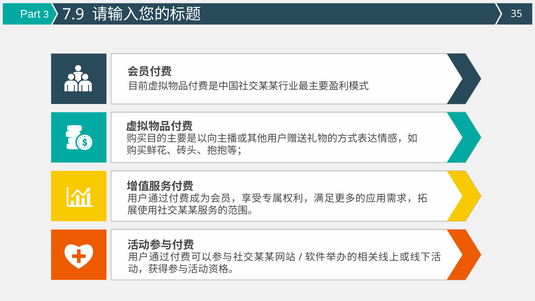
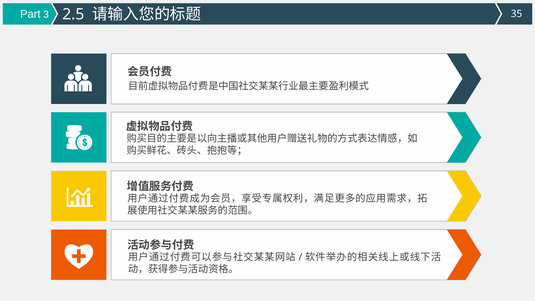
7.9: 7.9 -> 2.5
